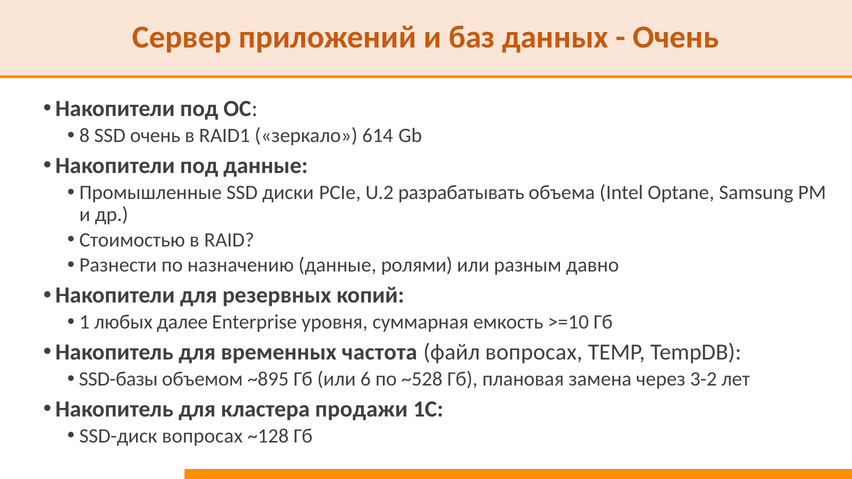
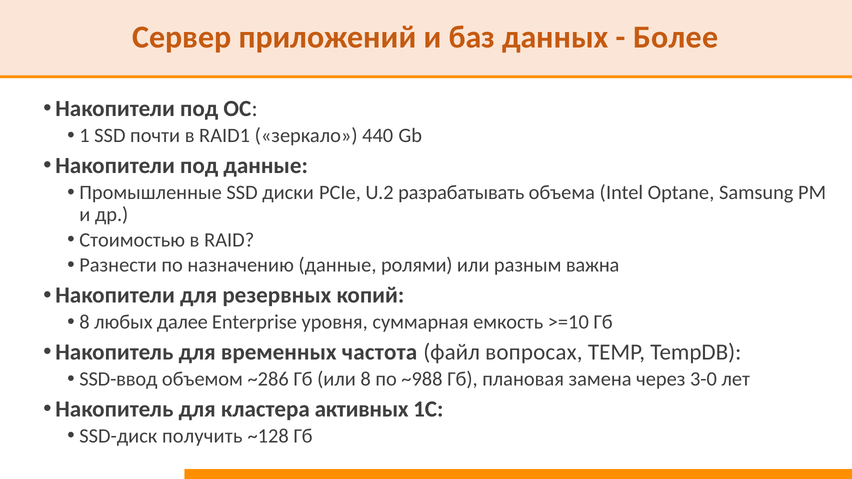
Очень at (676, 37): Очень -> Более
8: 8 -> 1
SSD очень: очень -> почти
614: 614 -> 440
давно: давно -> важна
1 at (84, 322): 1 -> 8
SSD-базы: SSD-базы -> SSD-ввод
~895: ~895 -> ~286
или 6: 6 -> 8
~528: ~528 -> ~988
3-2: 3-2 -> 3-0
продажи: продажи -> активных
SSD-диск вопросах: вопросах -> получить
